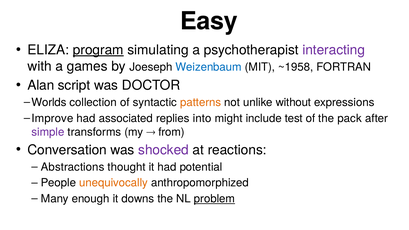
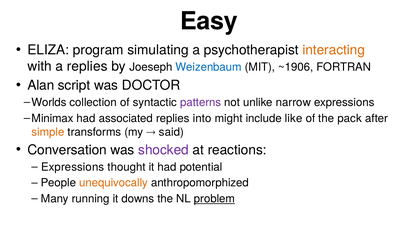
program underline: present -> none
interacting colour: purple -> orange
a games: games -> replies
~1958: ~1958 -> ~1906
patterns colour: orange -> purple
without: without -> narrow
Improve: Improve -> Minimax
test: test -> like
simple colour: purple -> orange
from: from -> said
Abstractions at (73, 167): Abstractions -> Expressions
enough: enough -> running
